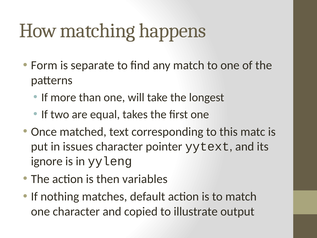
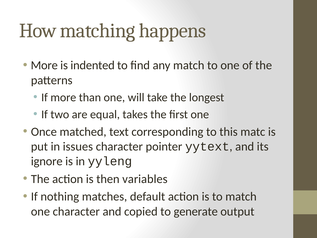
Form at (44, 65): Form -> More
separate: separate -> indented
illustrate: illustrate -> generate
